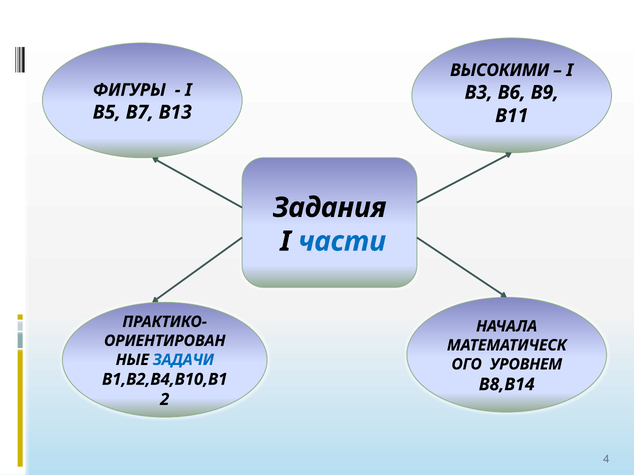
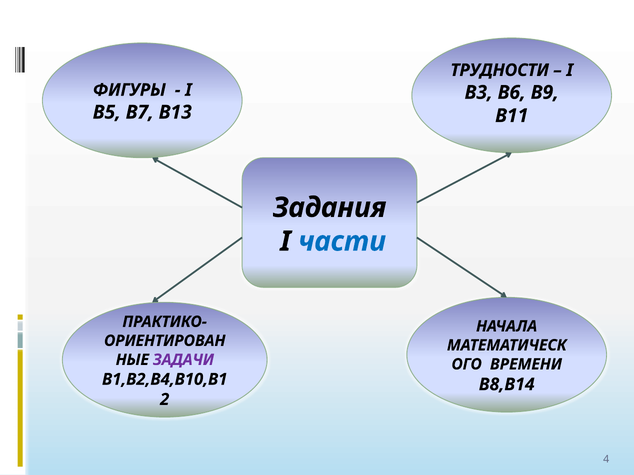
ВЫСОКИМИ: ВЫСОКИМИ -> ТРУДНОСТИ
ЗАДАЧИ colour: blue -> purple
УРОВНЕМ: УРОВНЕМ -> ВРЕМЕНИ
